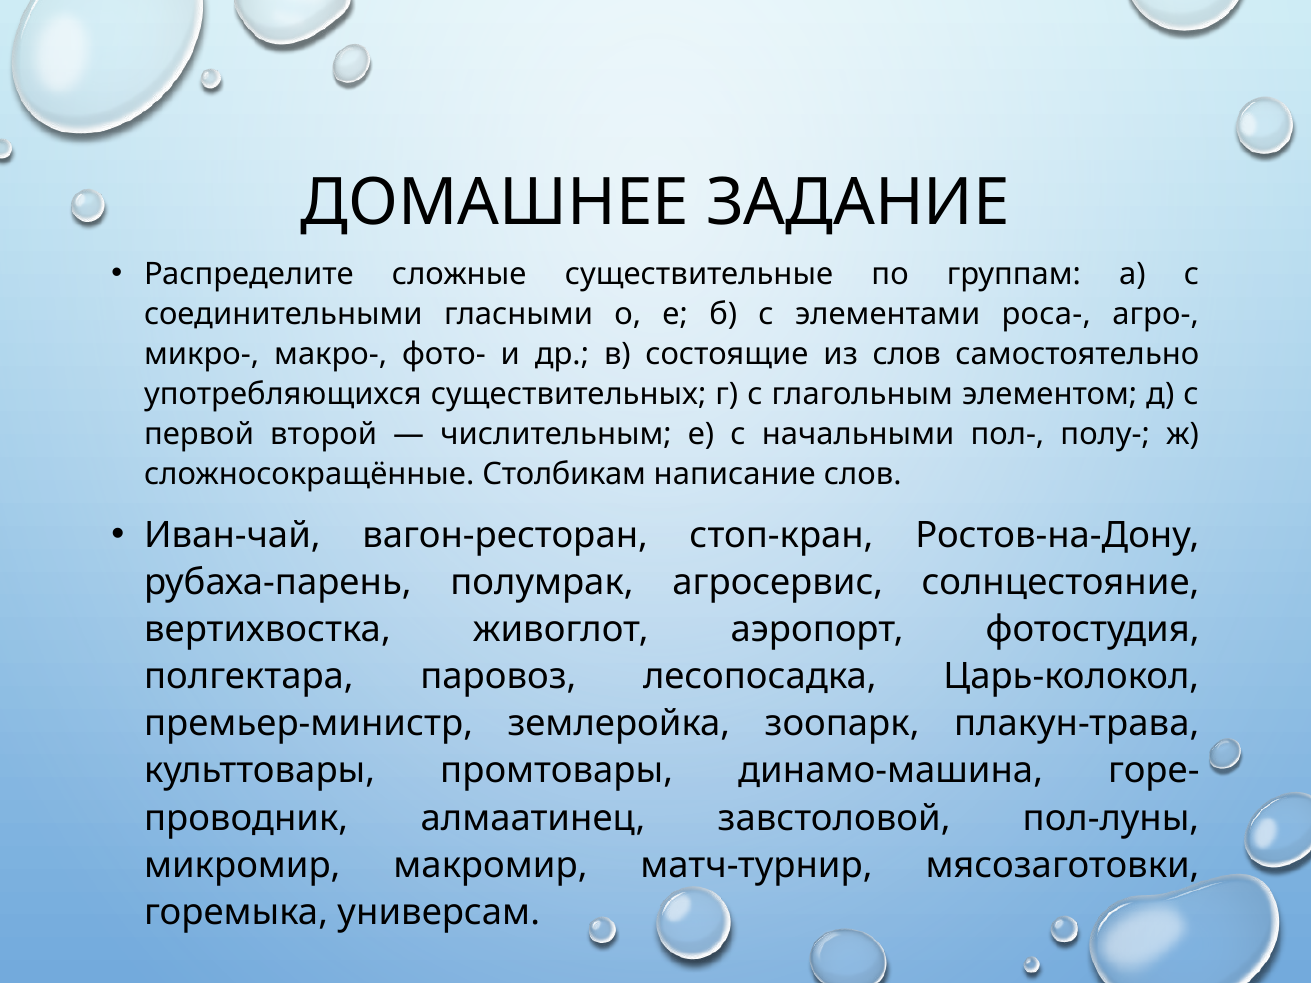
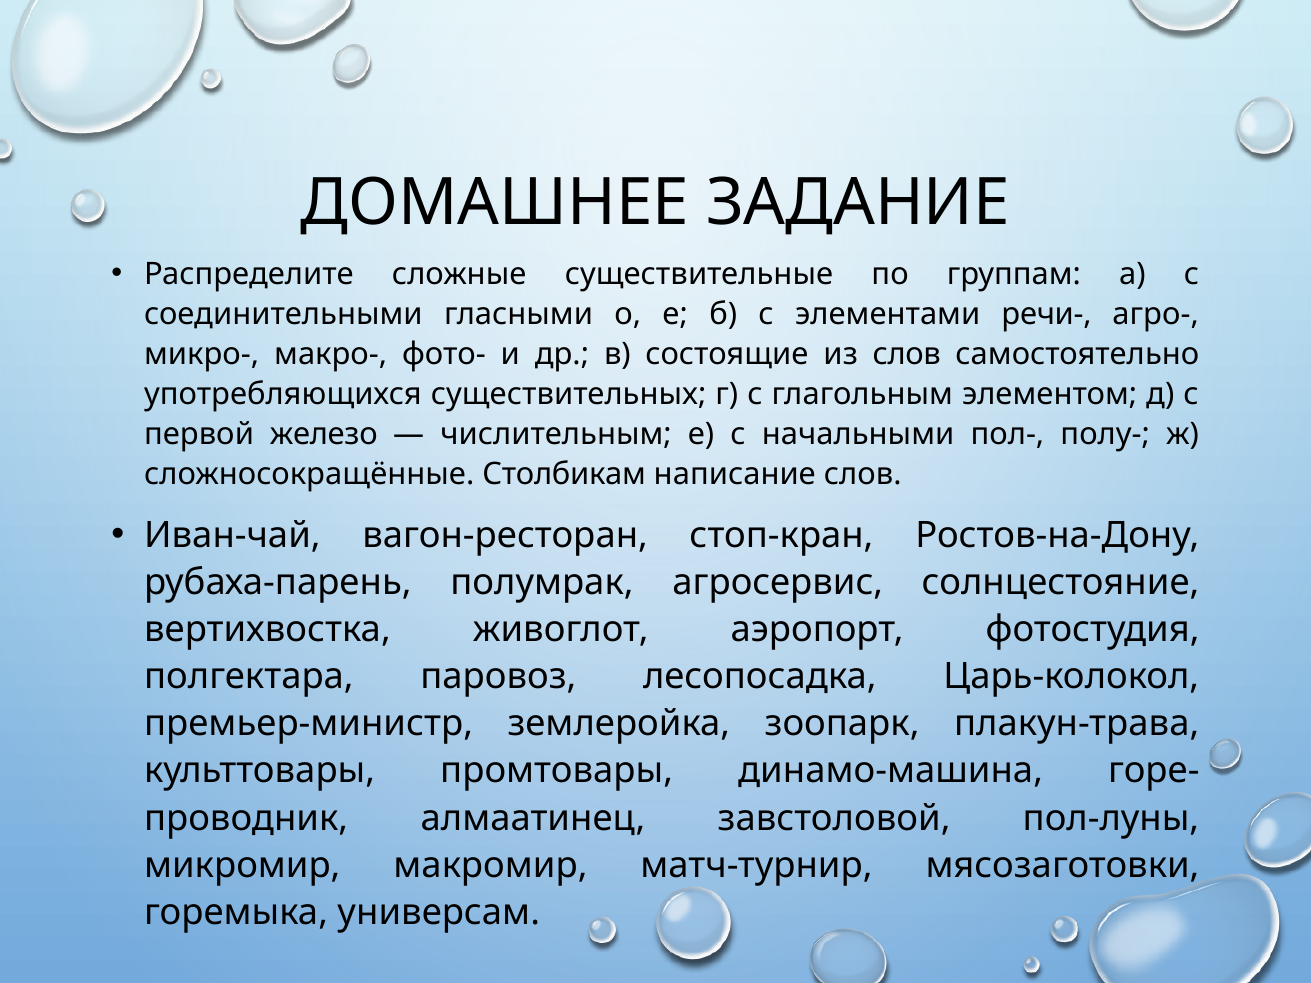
роса-: роса- -> речи-
второй: второй -> железо
